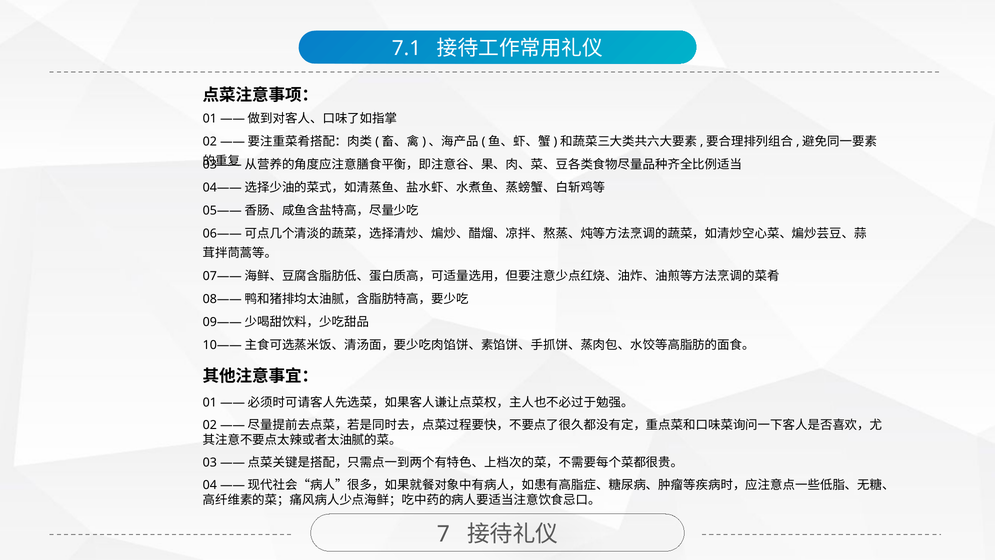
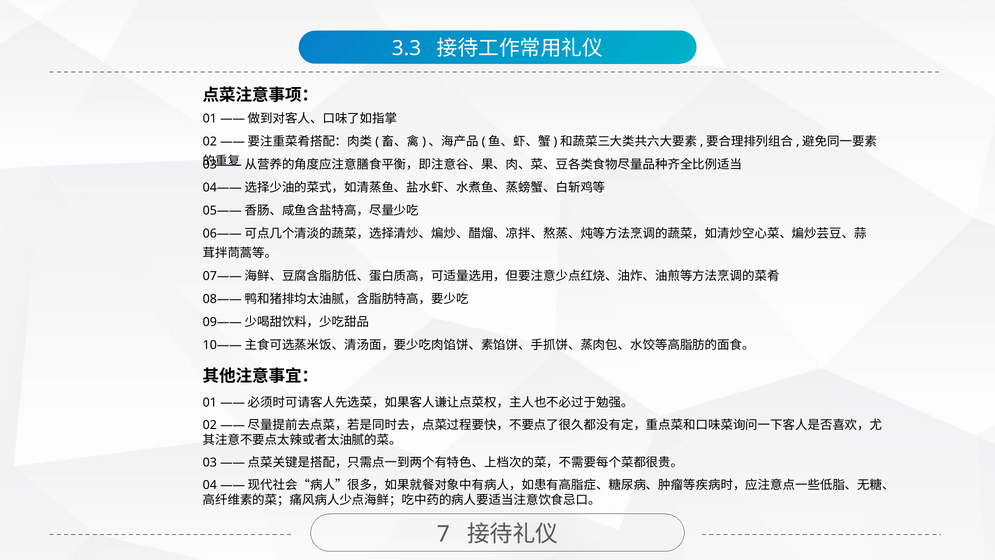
7.1: 7.1 -> 3.3
